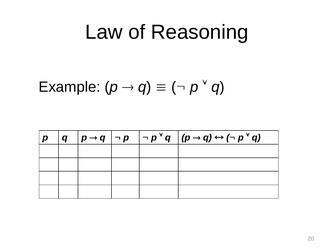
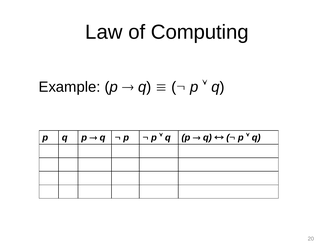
Reasoning: Reasoning -> Computing
